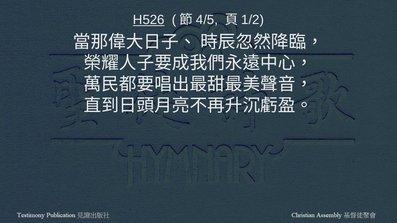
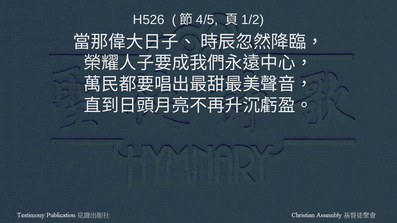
H526 underline: present -> none
